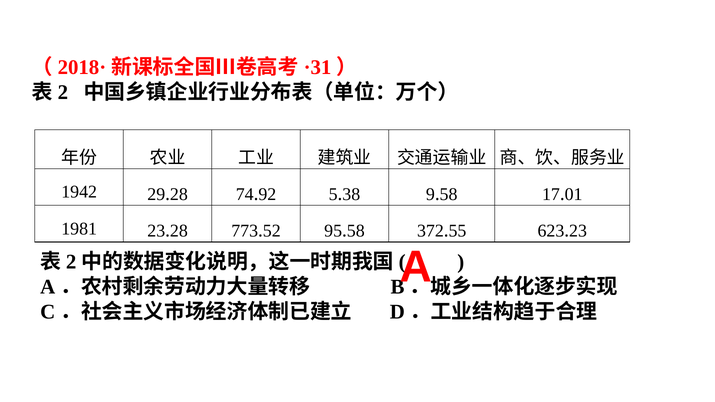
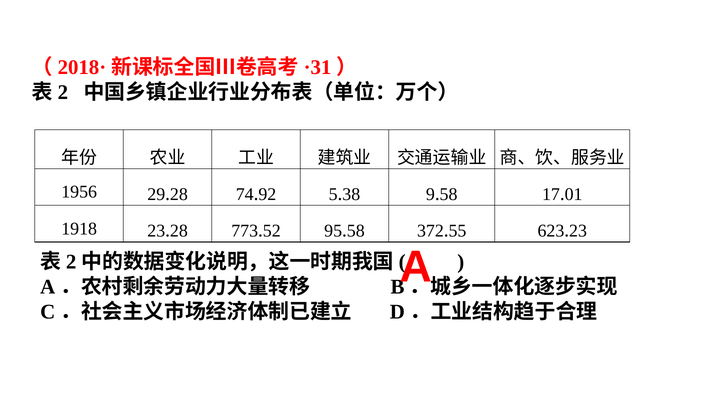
1942: 1942 -> 1956
1981: 1981 -> 1918
